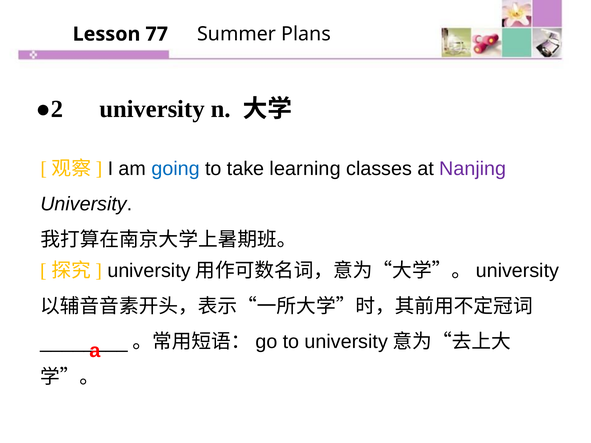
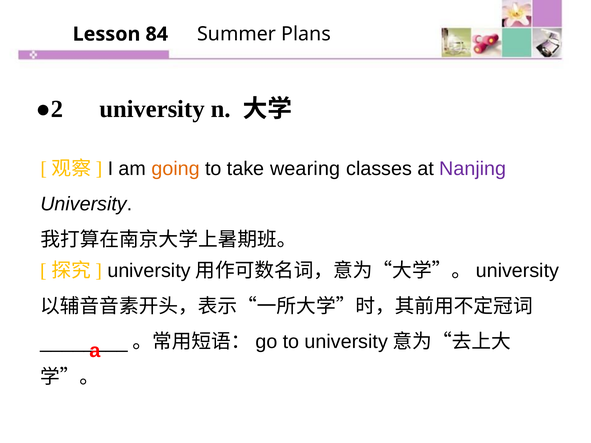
77: 77 -> 84
going colour: blue -> orange
learning: learning -> wearing
